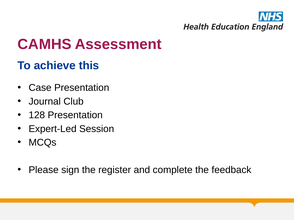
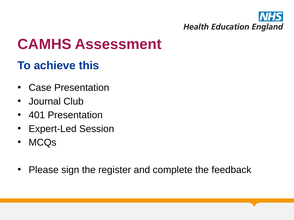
128: 128 -> 401
